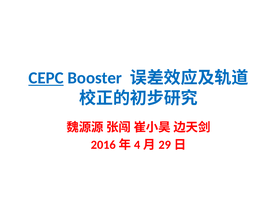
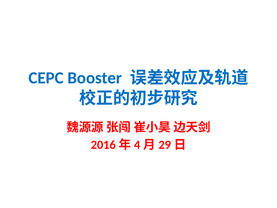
CEPC underline: present -> none
